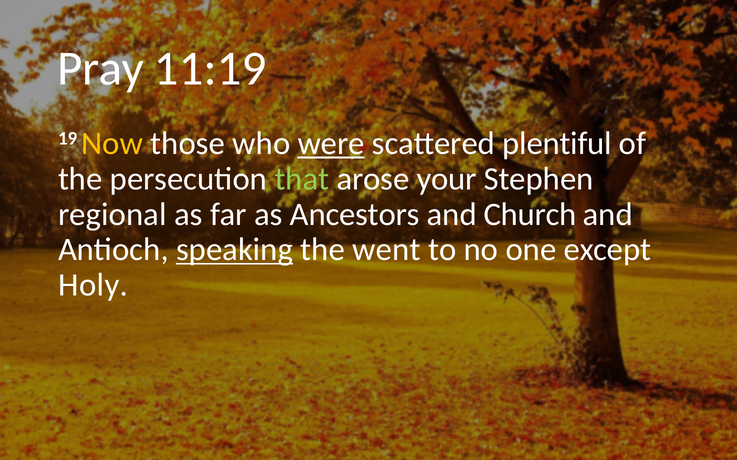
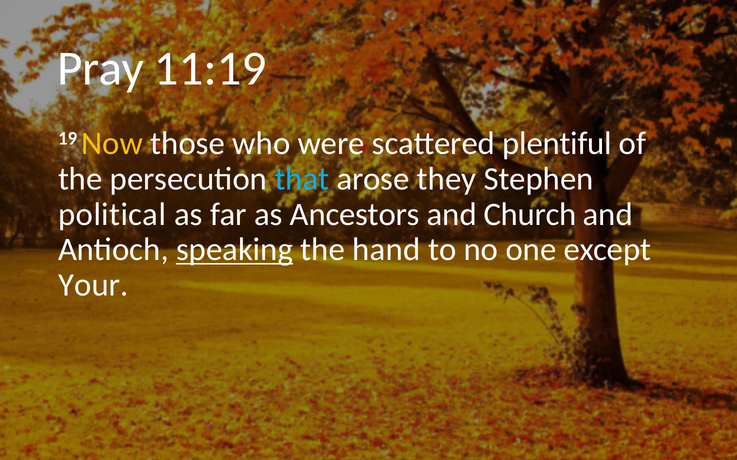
were underline: present -> none
that colour: light green -> light blue
your: your -> they
regional: regional -> political
went: went -> hand
Holy: Holy -> Your
